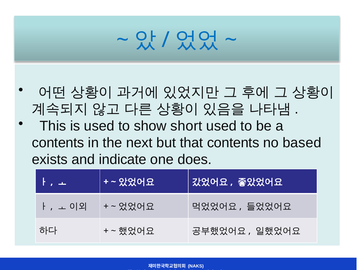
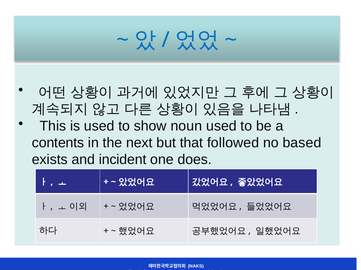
short: short -> noun
that contents: contents -> followed
indicate: indicate -> incident
